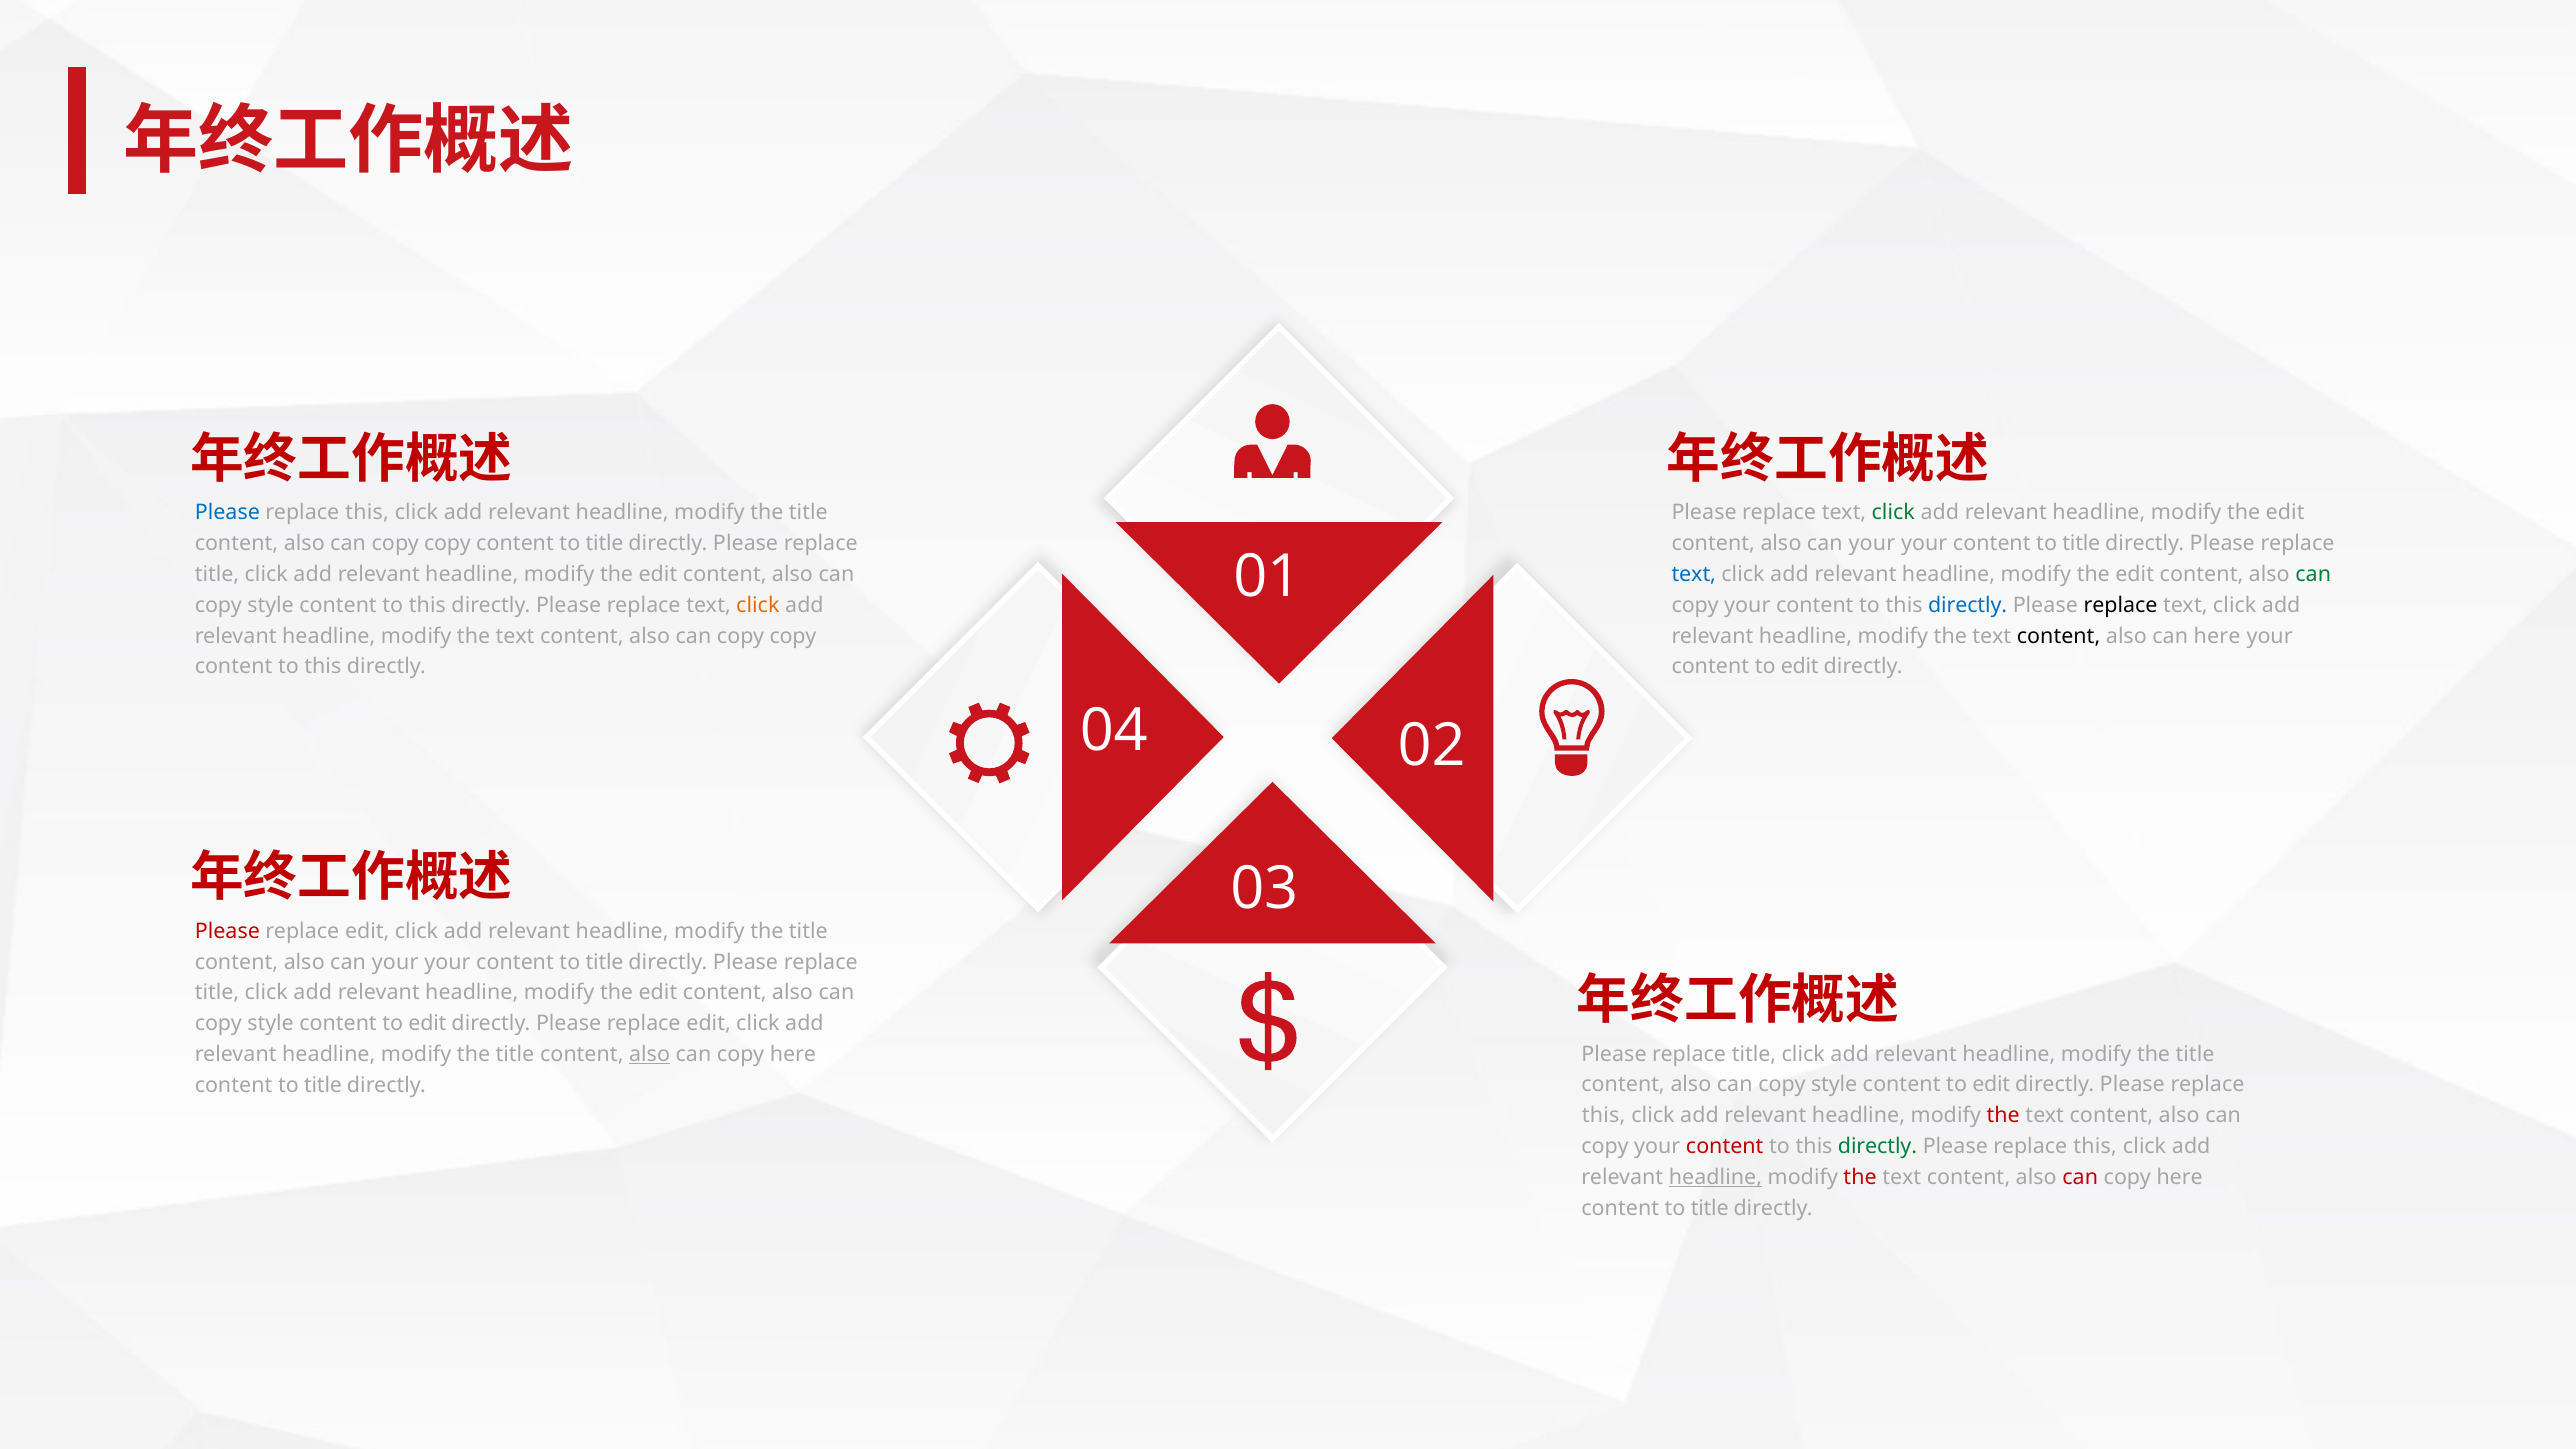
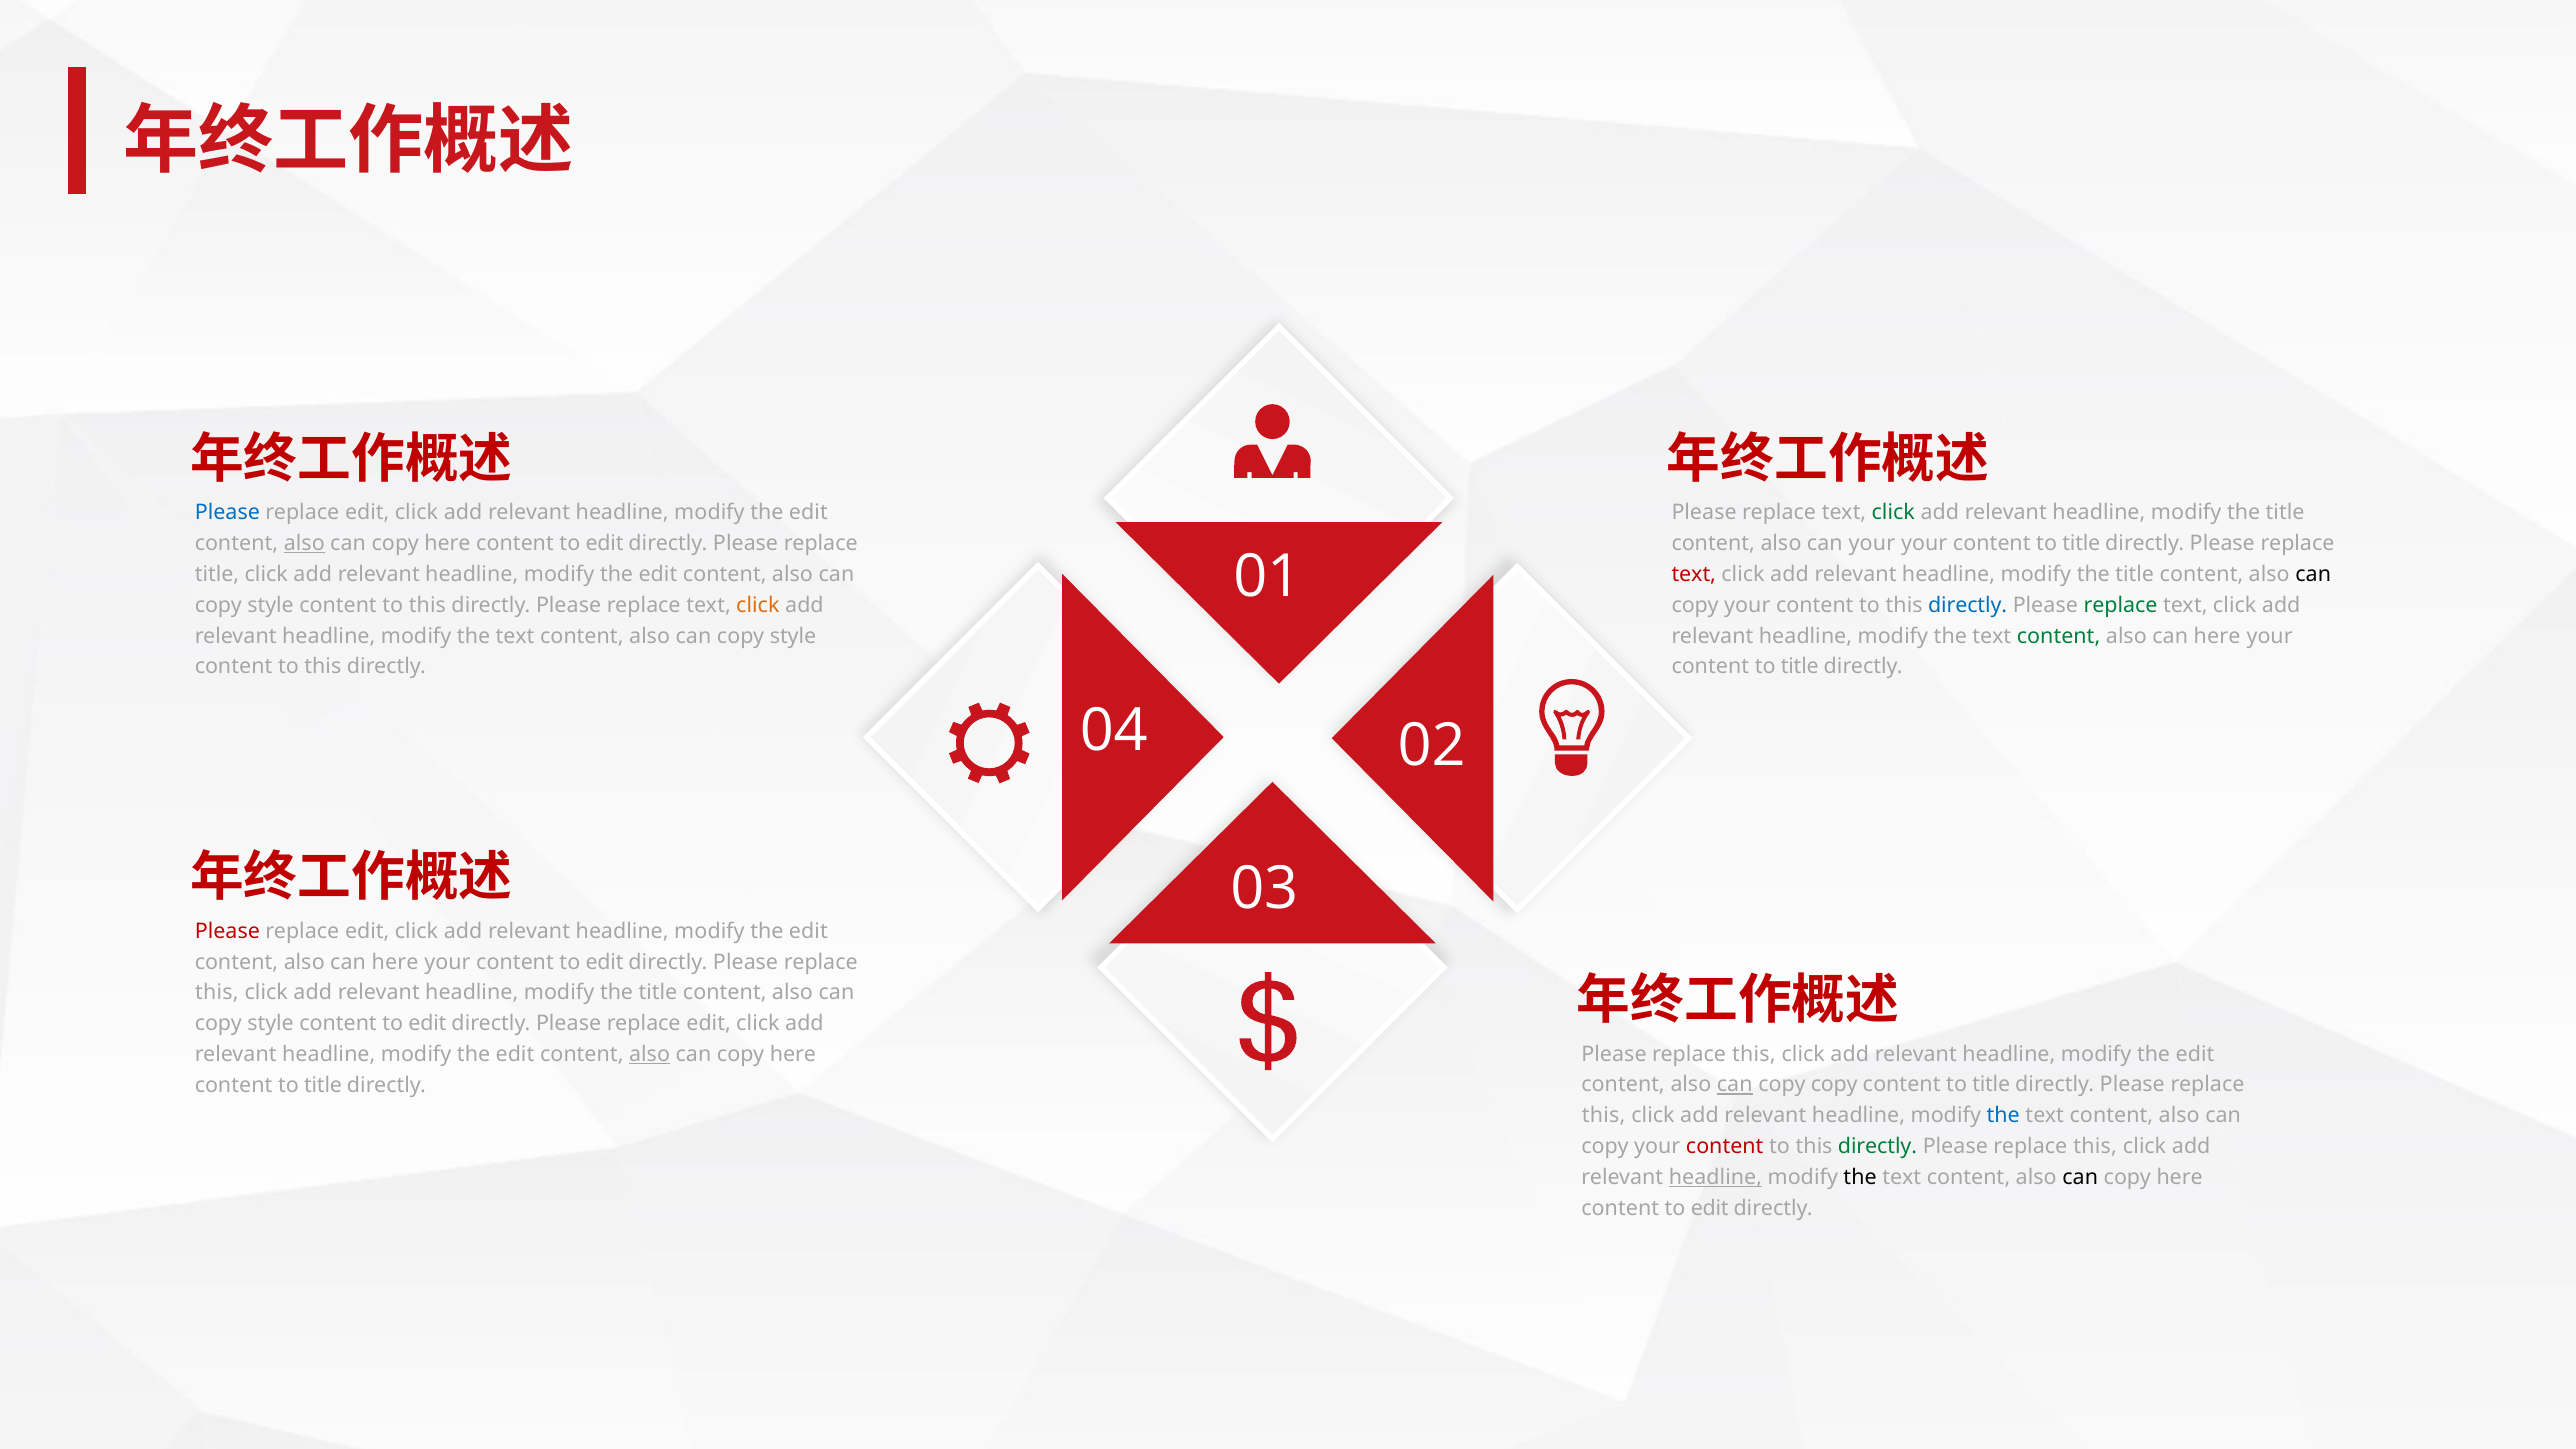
this at (367, 513): this -> edit
title at (808, 513): title -> edit
edit at (2285, 513): edit -> title
also at (304, 544) underline: none -> present
copy at (448, 544): copy -> here
title at (605, 544): title -> edit
text at (1694, 574) colour: blue -> red
edit at (2135, 574): edit -> title
can at (2313, 574) colour: green -> black
replace at (2120, 605) colour: black -> green
copy at (793, 636): copy -> style
content at (2059, 636) colour: black -> green
edit at (1800, 667): edit -> title
title at (808, 931): title -> edit
your at (395, 962): your -> here
title at (605, 962): title -> edit
title at (217, 993): title -> this
edit at (658, 993): edit -> title
title at (1754, 1054): title -> this
title at (2195, 1054): title -> edit
title at (515, 1054): title -> edit
can at (1735, 1085) underline: none -> present
style at (1834, 1085): style -> copy
edit at (1991, 1085): edit -> title
the at (2003, 1116) colour: red -> blue
the at (1860, 1177) colour: red -> black
can at (2080, 1177) colour: red -> black
title at (1710, 1208): title -> edit
